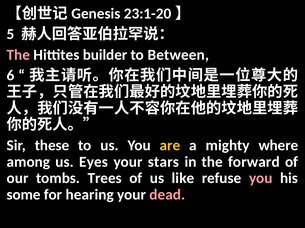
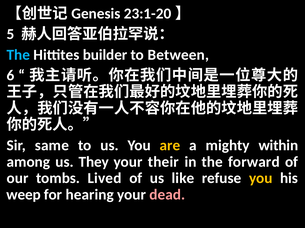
The at (18, 55) colour: pink -> light blue
these: these -> same
where: where -> within
Eyes: Eyes -> They
stars: stars -> their
Trees: Trees -> Lived
you at (261, 179) colour: pink -> yellow
some: some -> weep
